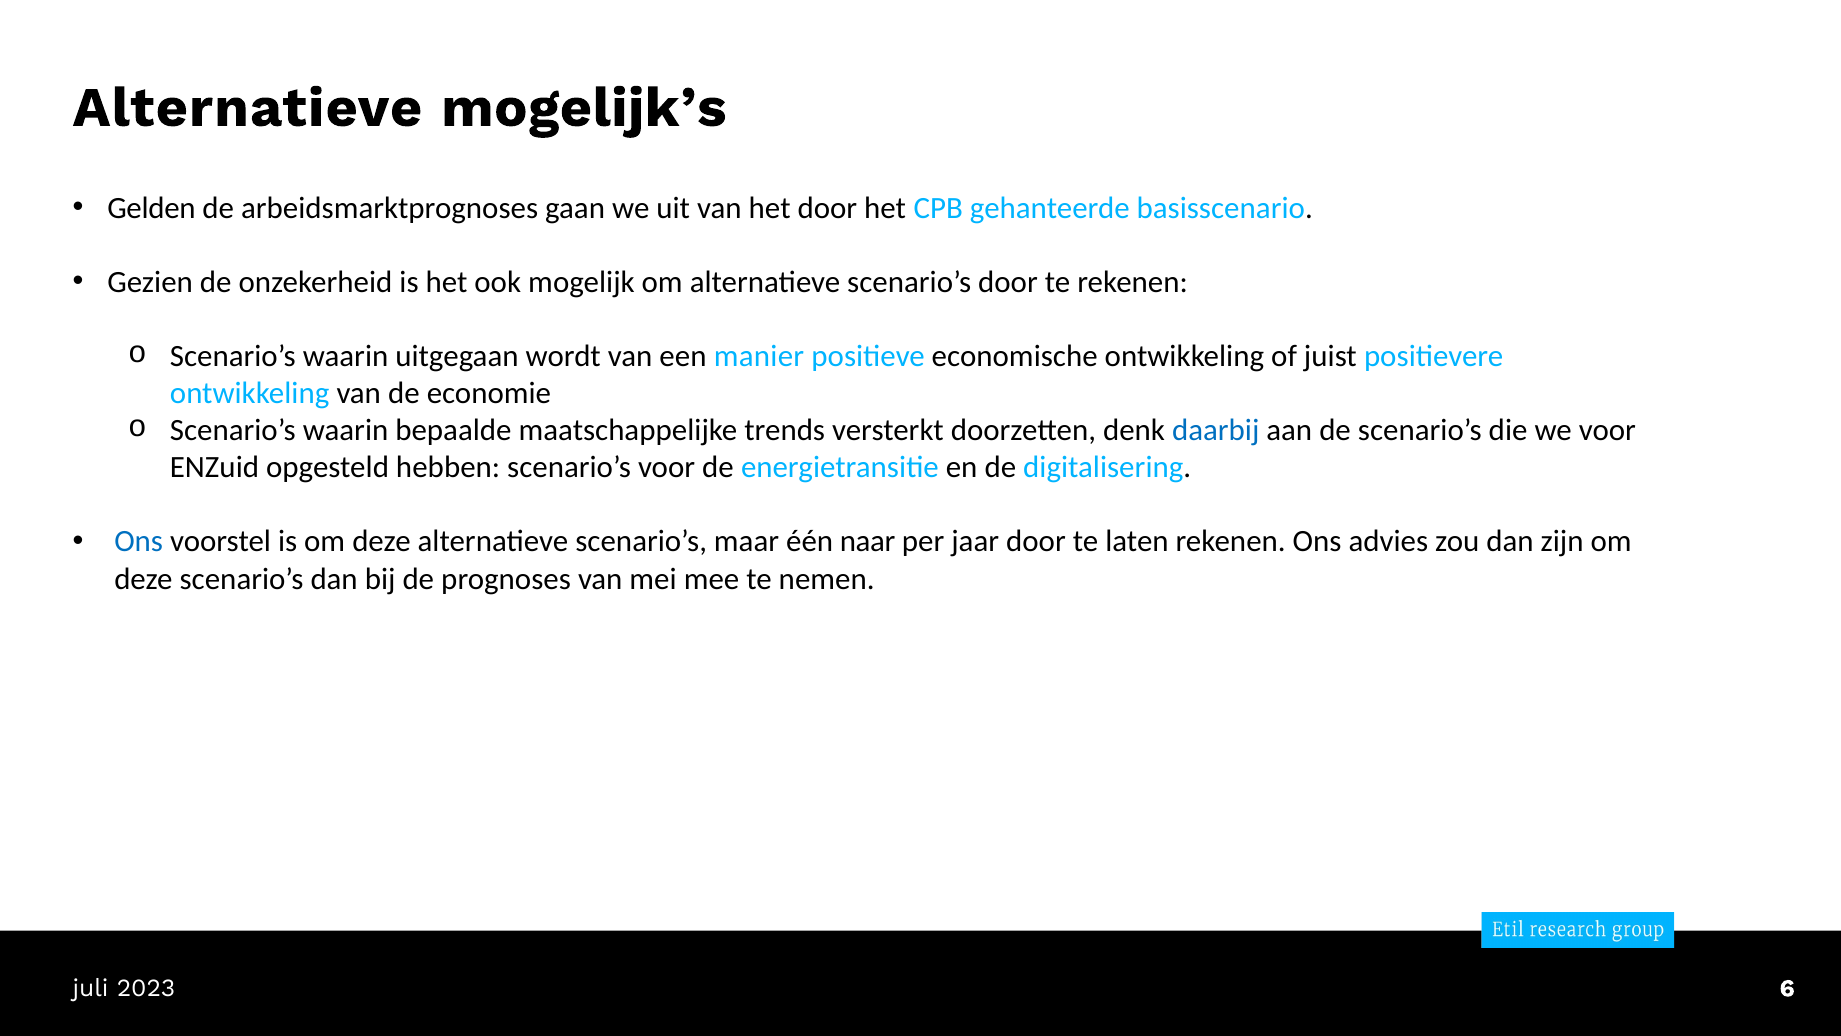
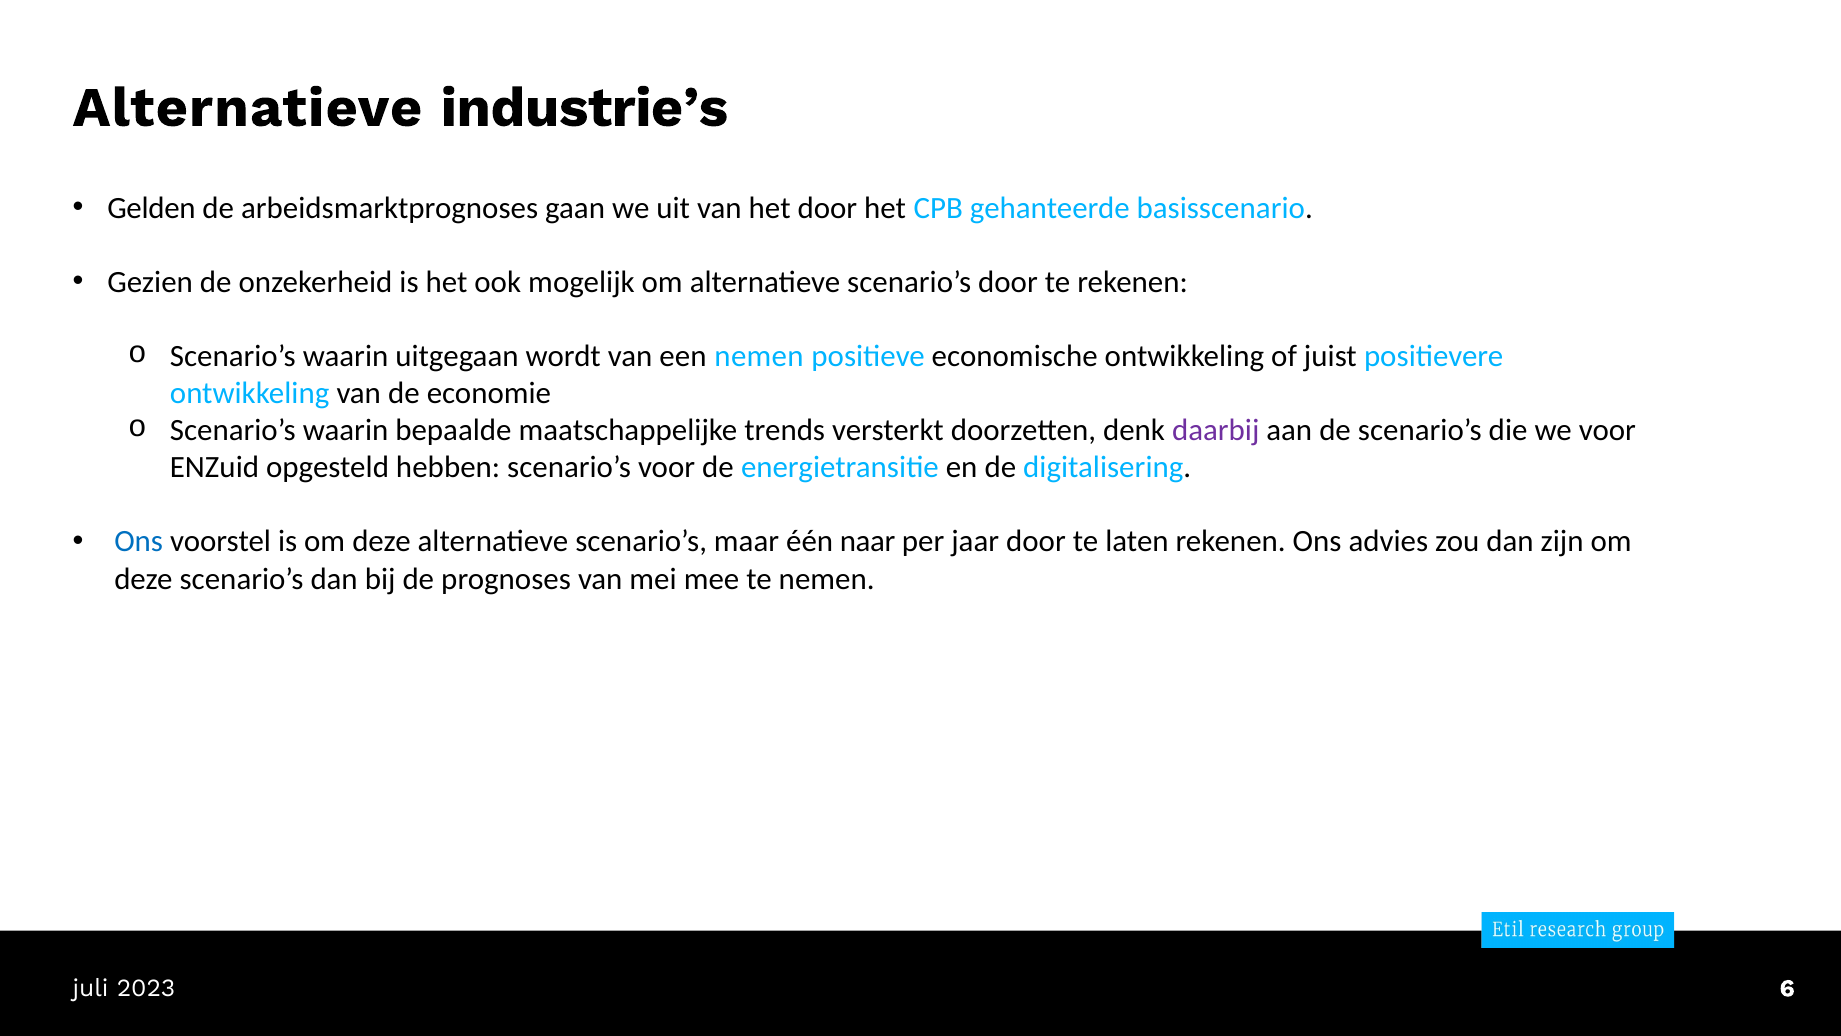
mogelijk’s: mogelijk’s -> industrie’s
een manier: manier -> nemen
daarbij colour: blue -> purple
